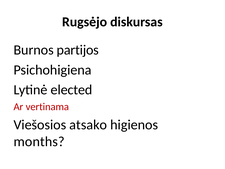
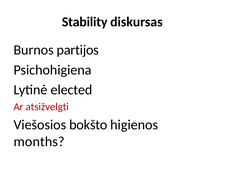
Rugsėjo: Rugsėjo -> Stability
vertinama: vertinama -> atsižvelgti
atsako: atsako -> bokšto
